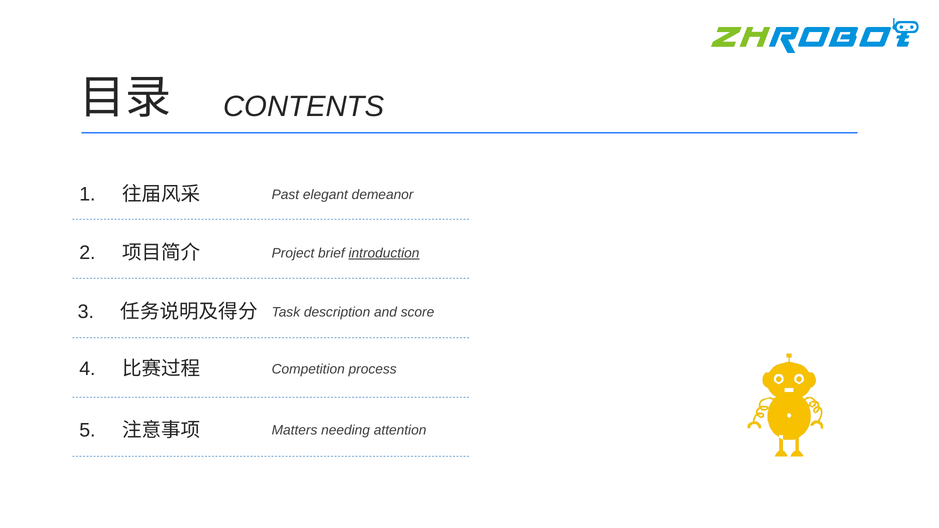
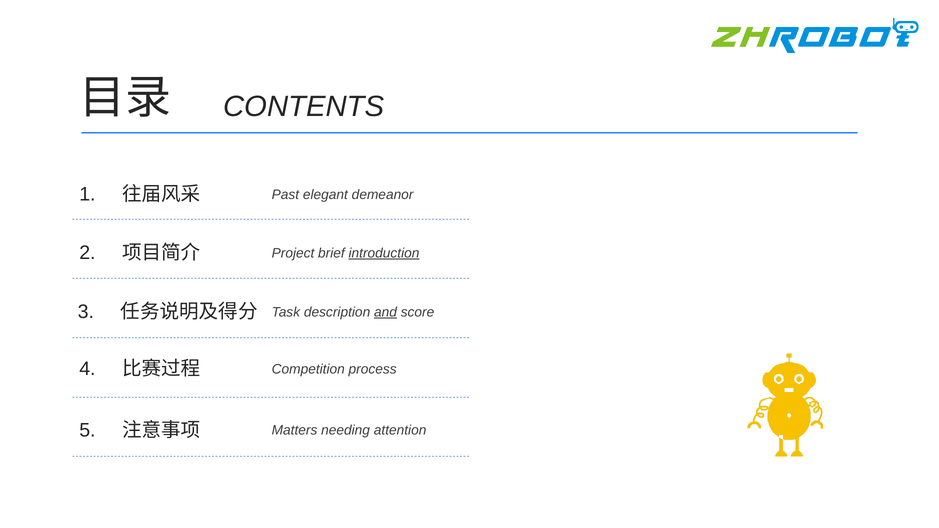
and underline: none -> present
